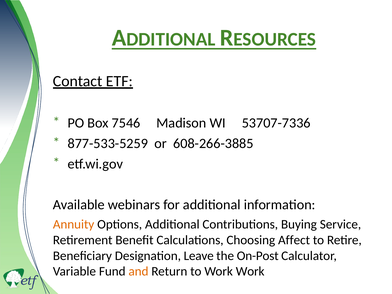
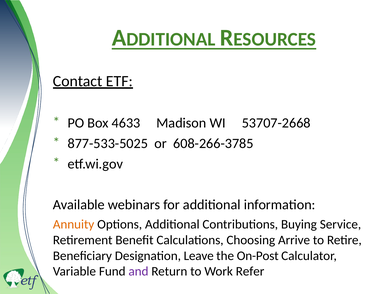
7546: 7546 -> 4633
53707-7336: 53707-7336 -> 53707-2668
877-533-5259: 877-533-5259 -> 877-533-5025
608-266-3885: 608-266-3885 -> 608-266-3785
Affect: Affect -> Arrive
and colour: orange -> purple
Work Work: Work -> Refer
